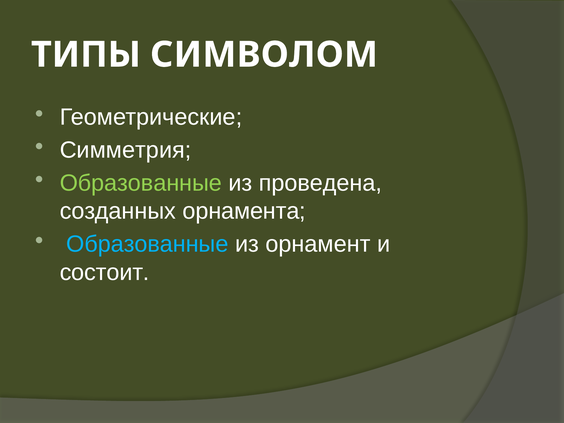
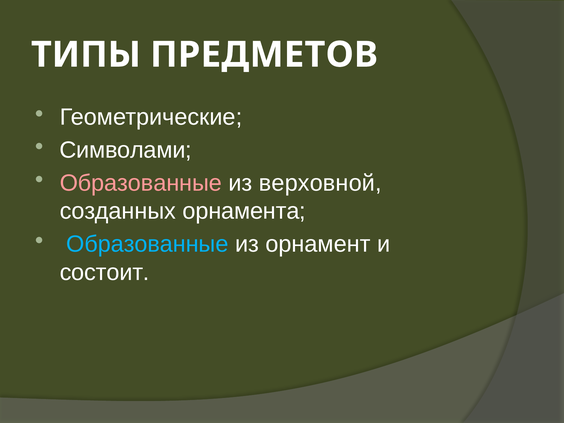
СИМВОЛОМ: СИМВОЛОМ -> ПРЕДМЕТОВ
Симметрия: Симметрия -> Символами
Образованные at (141, 183) colour: light green -> pink
проведена: проведена -> верховной
